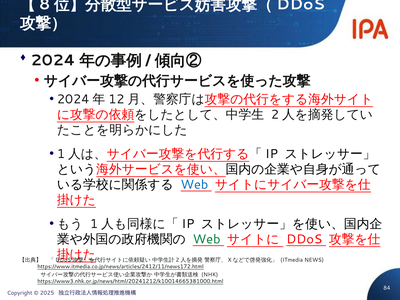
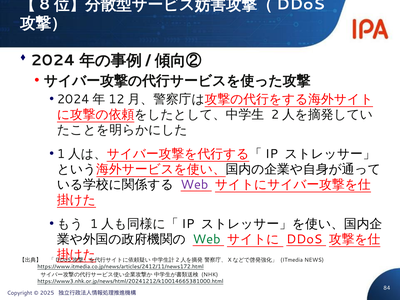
Web at (194, 185) colour: blue -> purple
